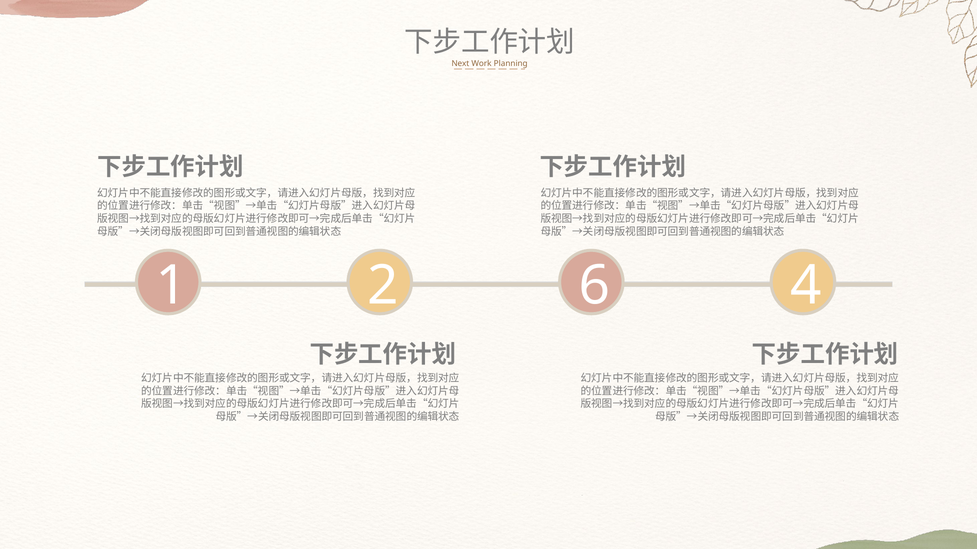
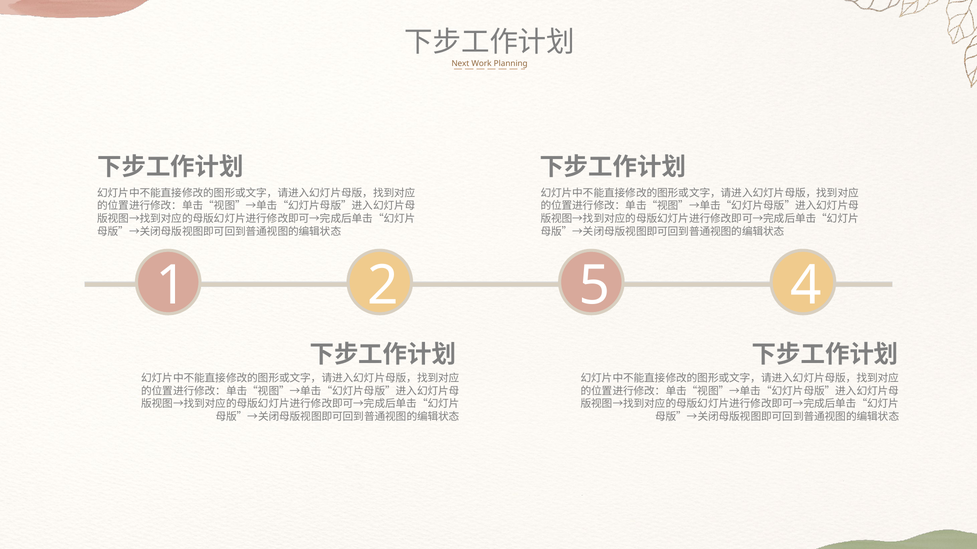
6: 6 -> 5
